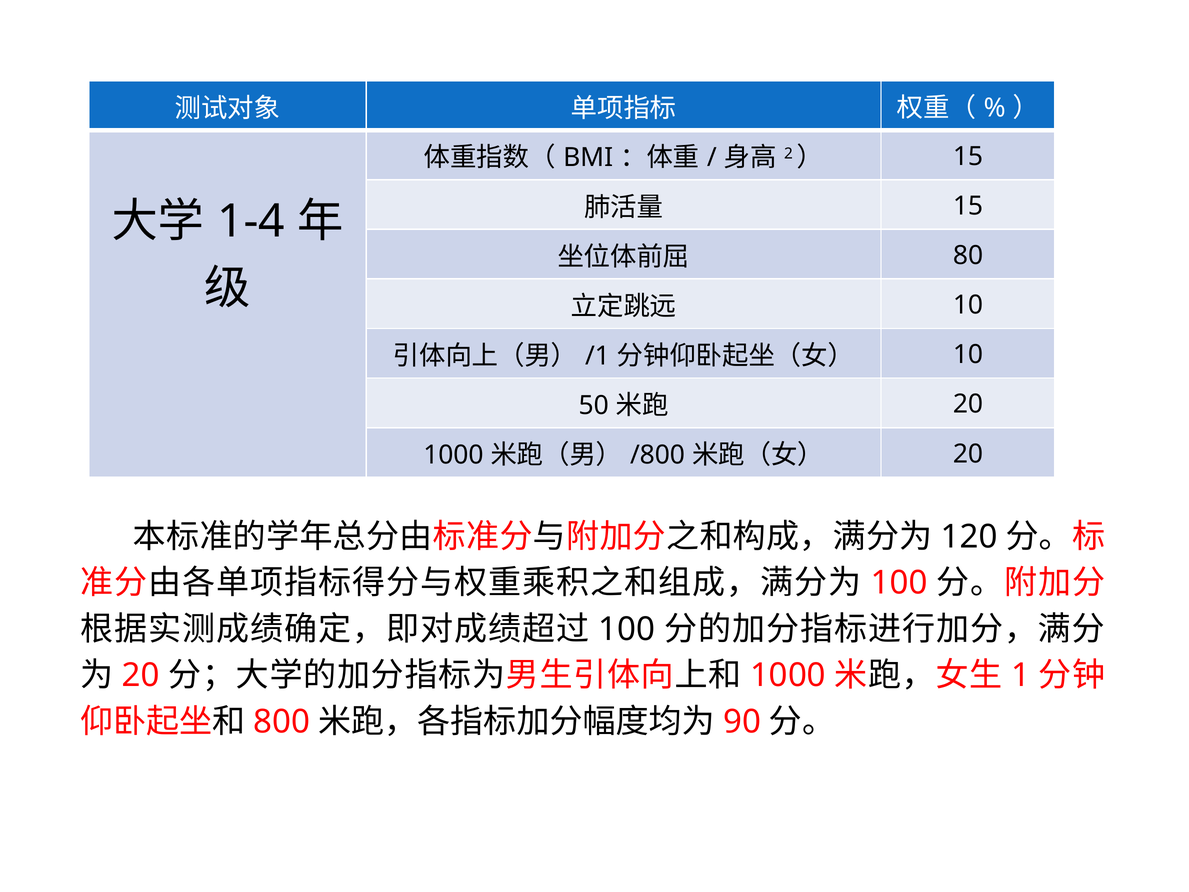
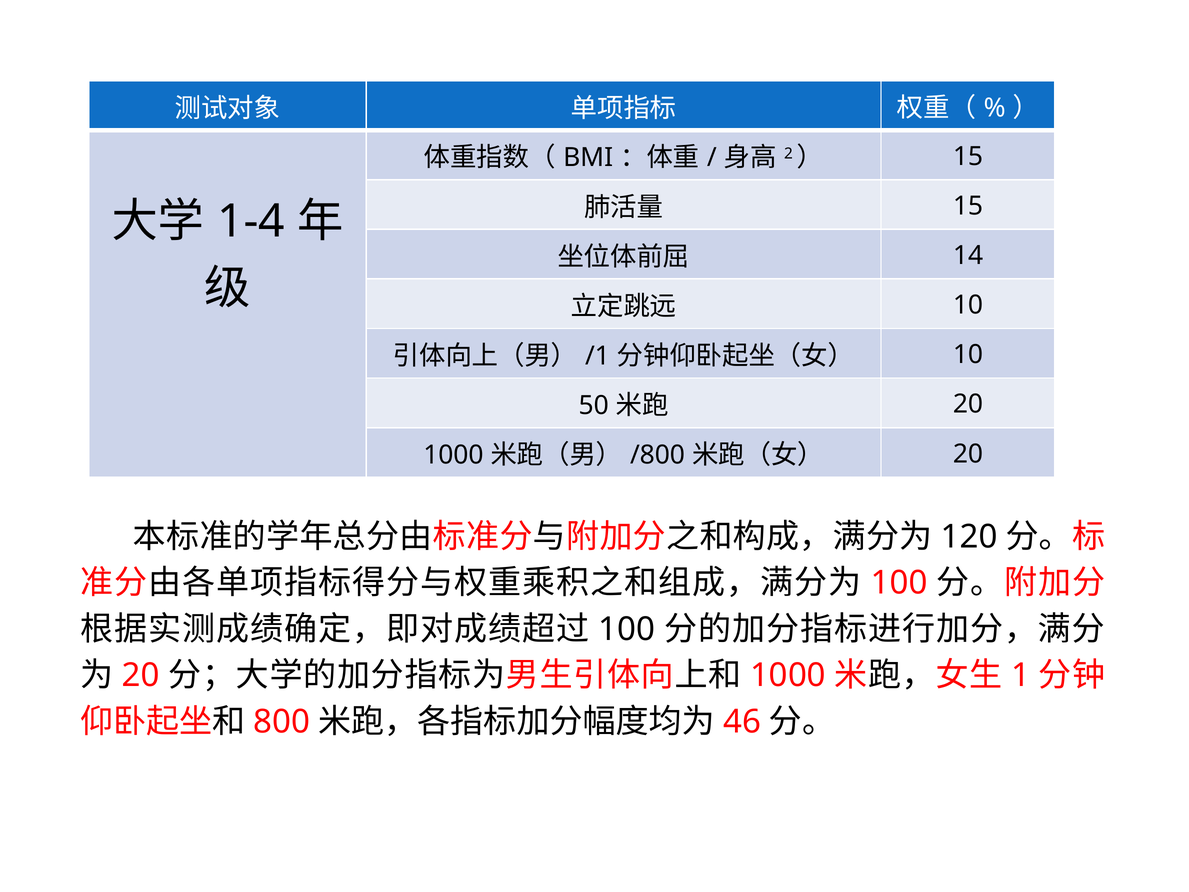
80: 80 -> 14
90: 90 -> 46
